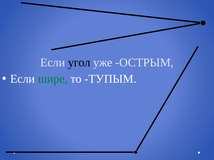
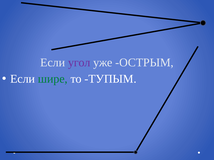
угол colour: black -> purple
